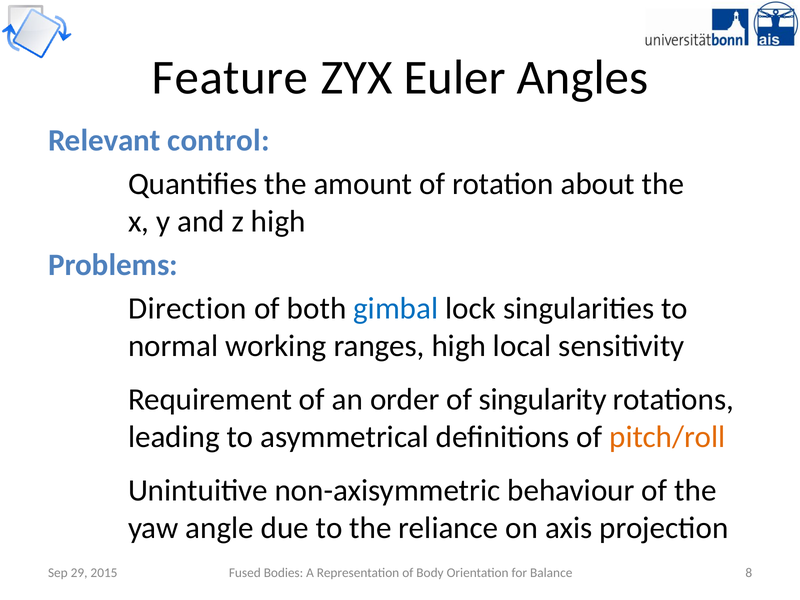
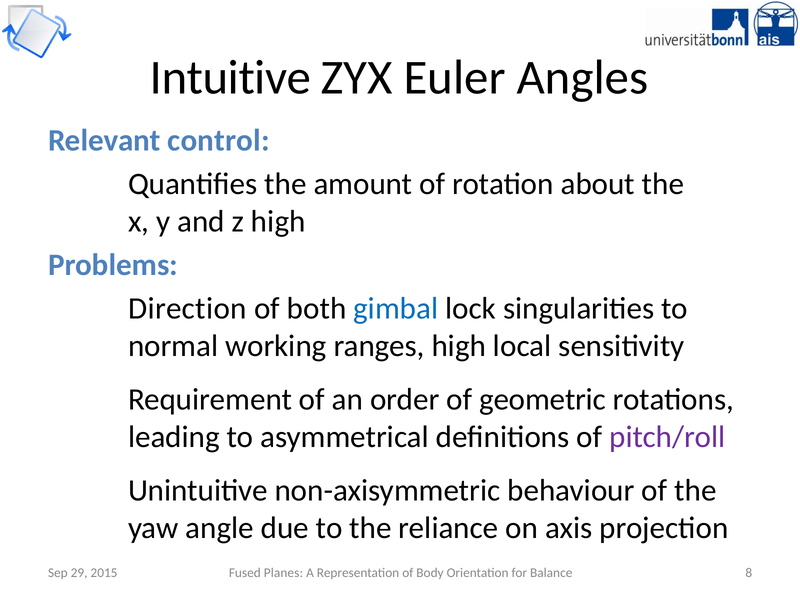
Feature: Feature -> Intuitive
singularity: singularity -> geometric
pitch/roll colour: orange -> purple
Bodies at (283, 573): Bodies -> Planes
